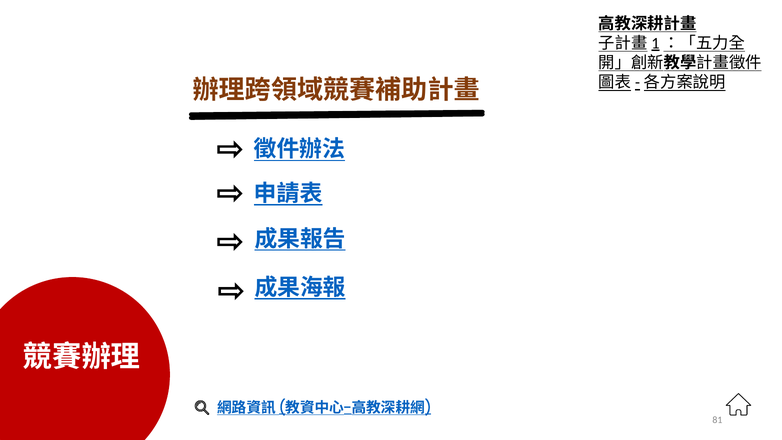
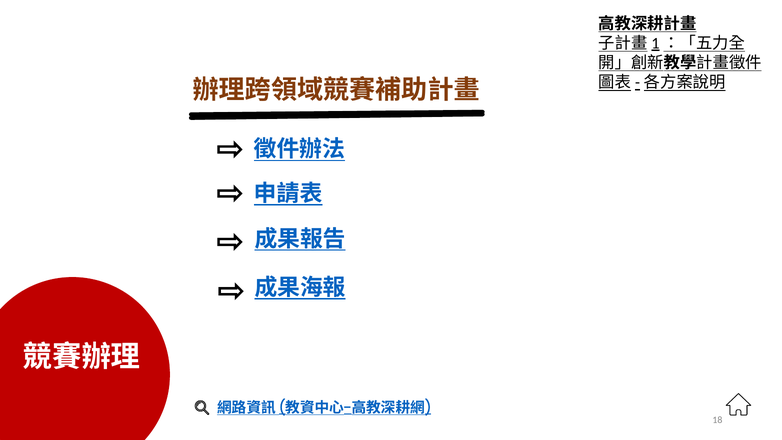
81: 81 -> 18
